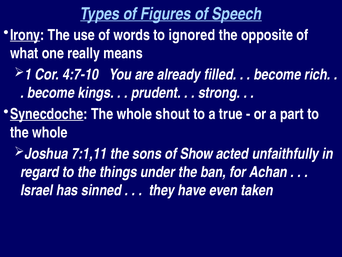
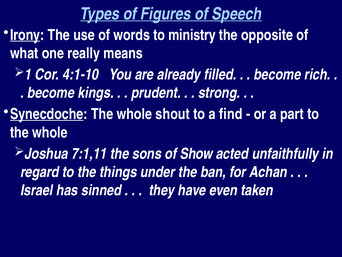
ignored: ignored -> ministry
4:7-10: 4:7-10 -> 4:1-10
true: true -> find
